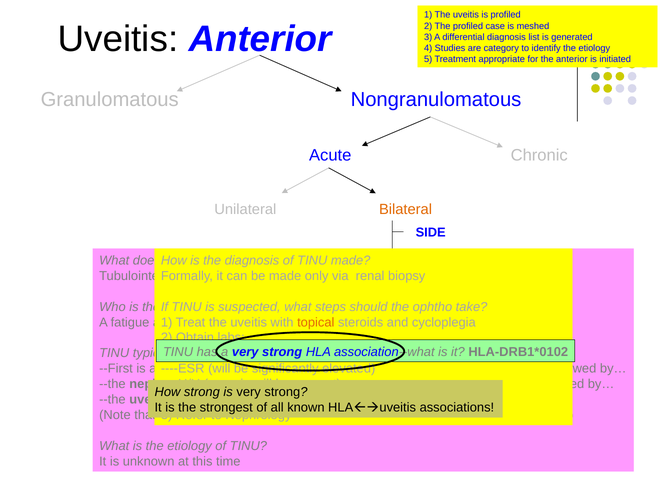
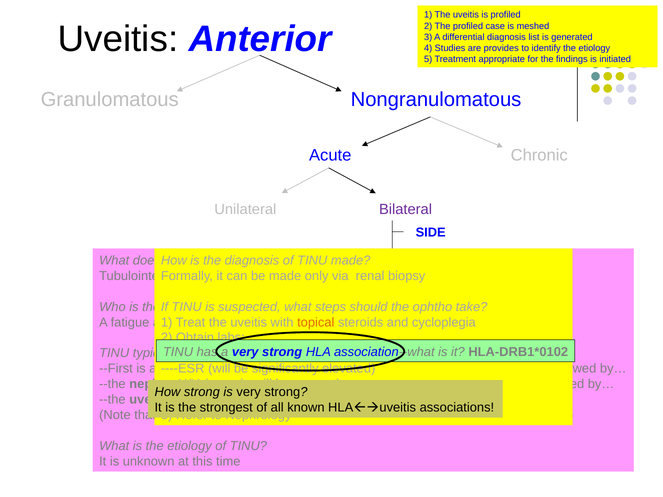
category: category -> provides
the anterior: anterior -> findings
Bilateral at (406, 210) colour: orange -> purple
